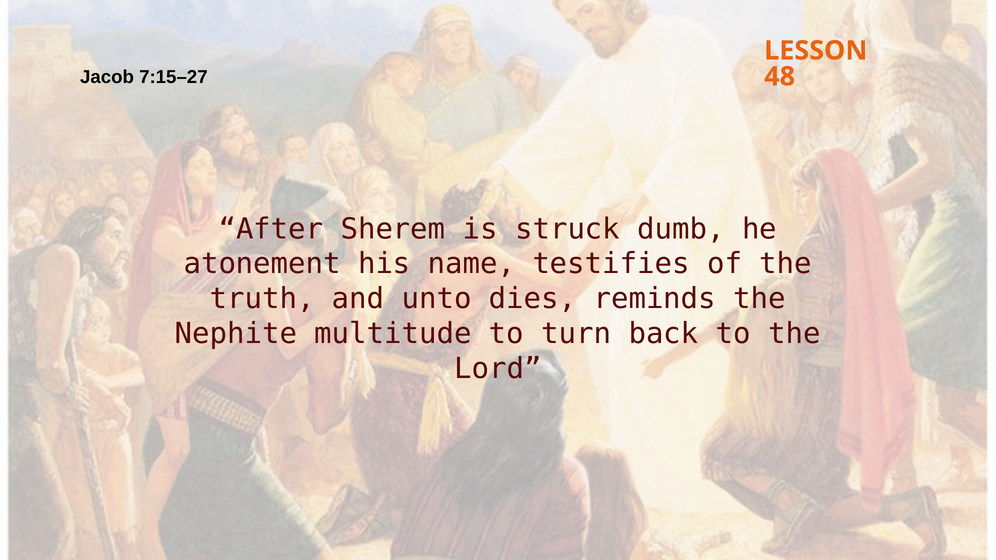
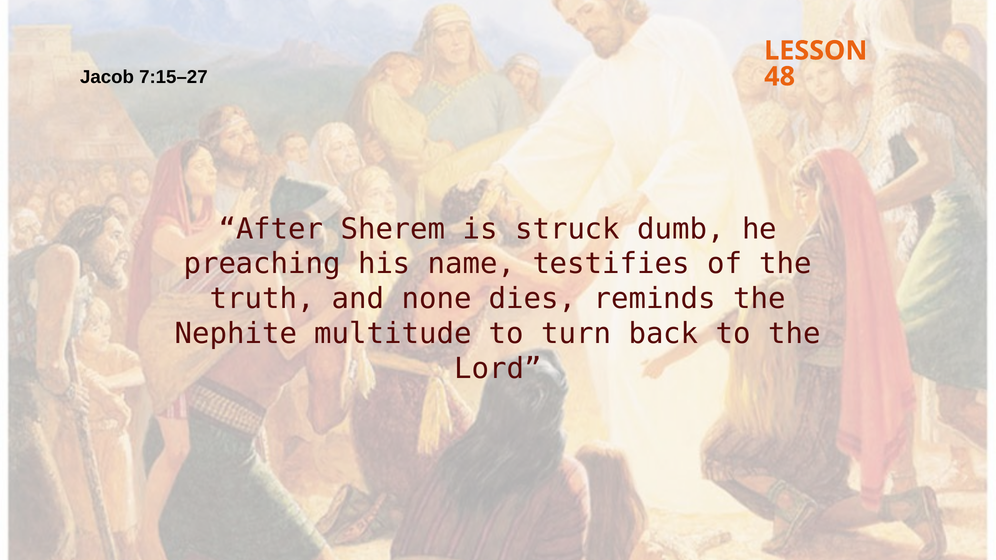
atonement: atonement -> preaching
unto: unto -> none
